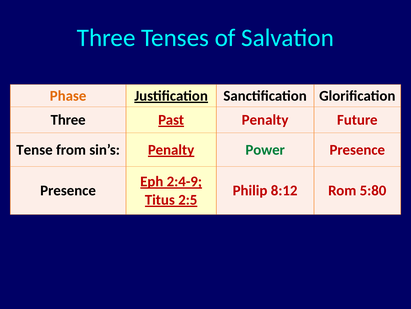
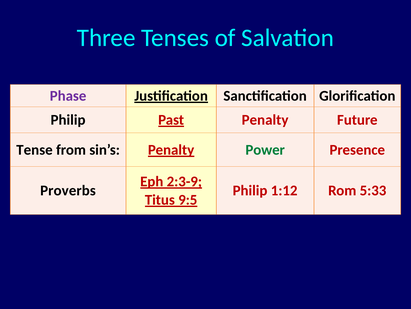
Phase colour: orange -> purple
Three at (68, 120): Three -> Philip
2:4-9: 2:4-9 -> 2:3-9
Presence at (68, 190): Presence -> Proverbs
8:12: 8:12 -> 1:12
5:80: 5:80 -> 5:33
2:5: 2:5 -> 9:5
